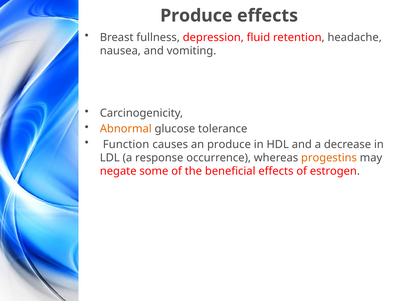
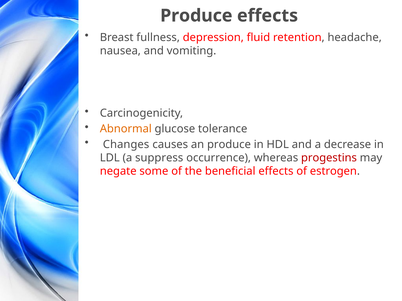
Function: Function -> Changes
response: response -> suppress
progestins colour: orange -> red
